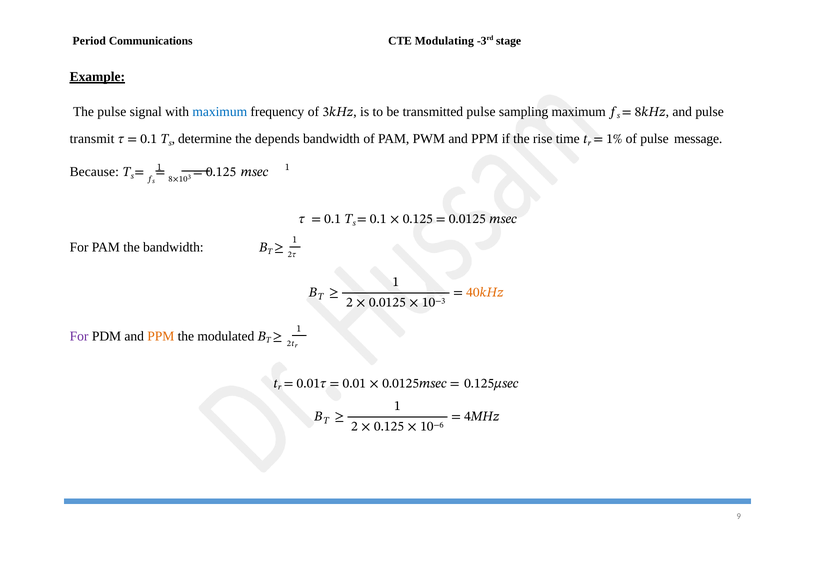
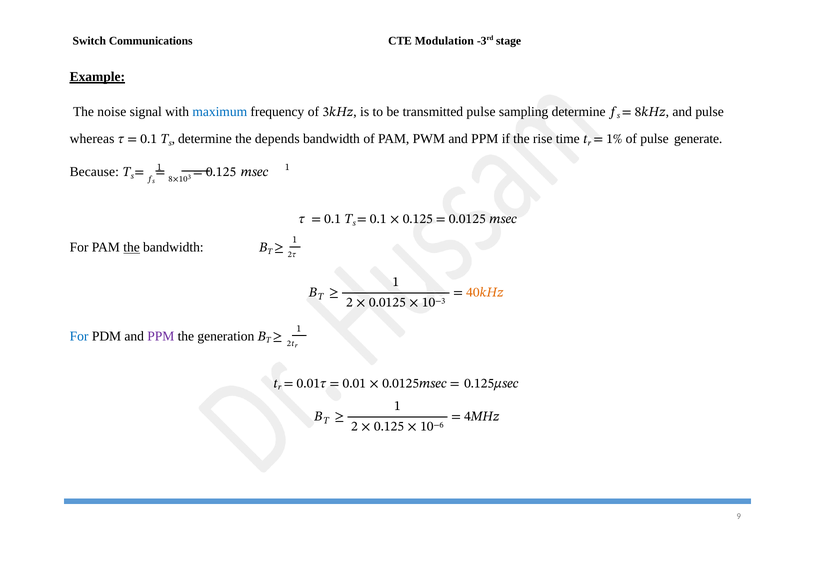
Period: Period -> Switch
Modulating: Modulating -> Modulation
The pulse: pulse -> noise
sampling maximum: maximum -> determine
transmit: transmit -> whereas
message: message -> generate
the at (132, 248) underline: none -> present
For at (79, 336) colour: purple -> blue
PPM at (161, 336) colour: orange -> purple
modulated: modulated -> generation
